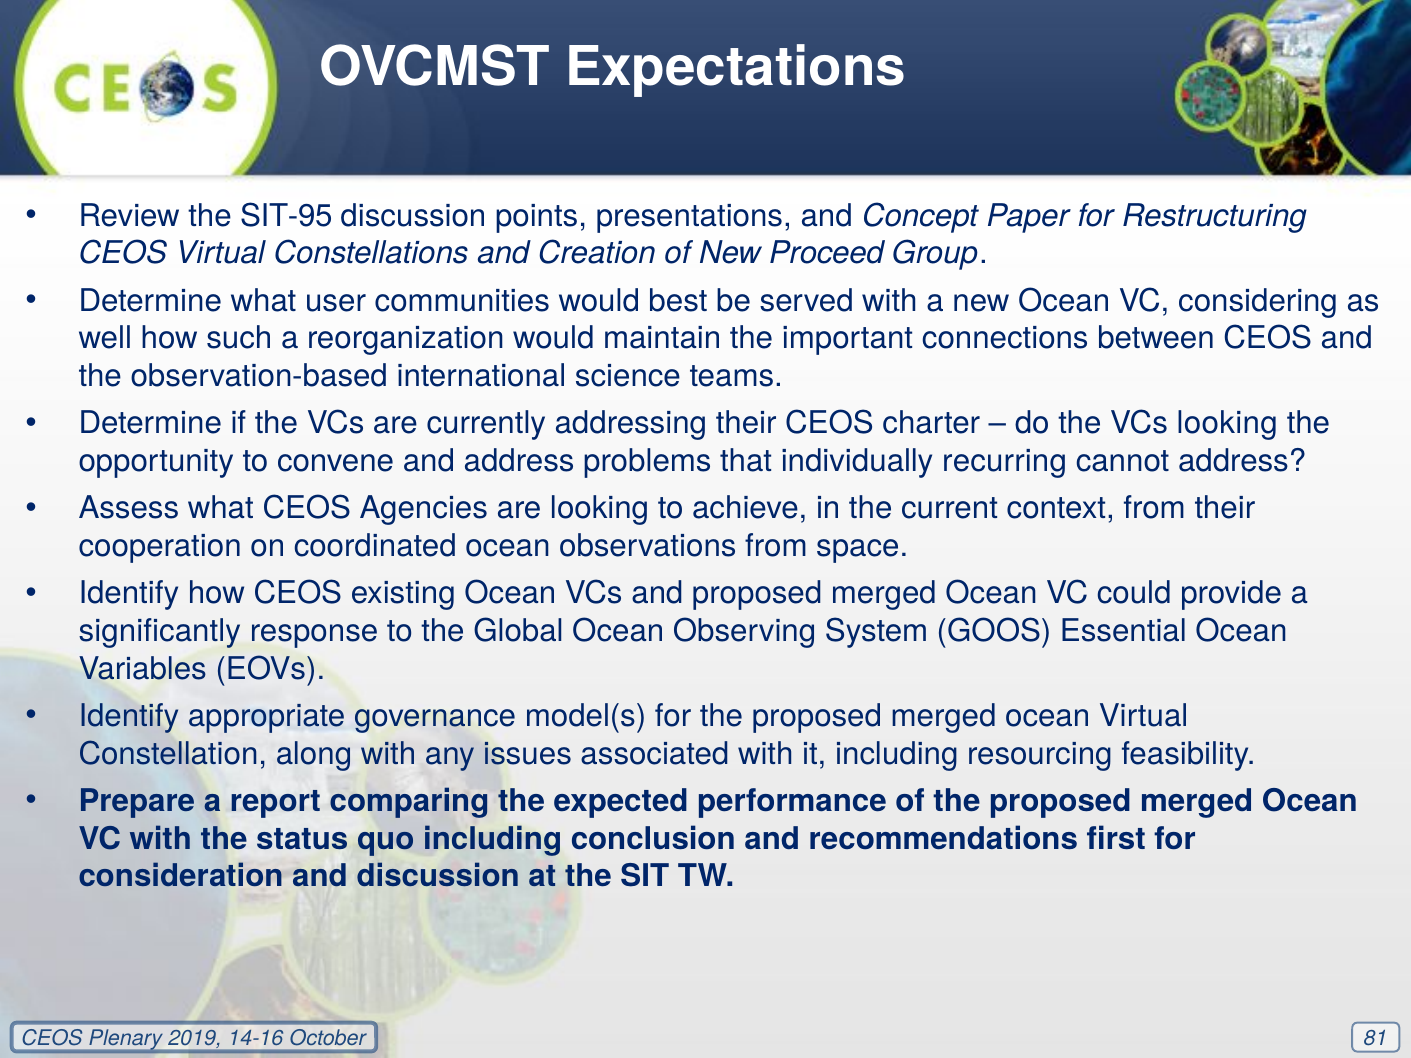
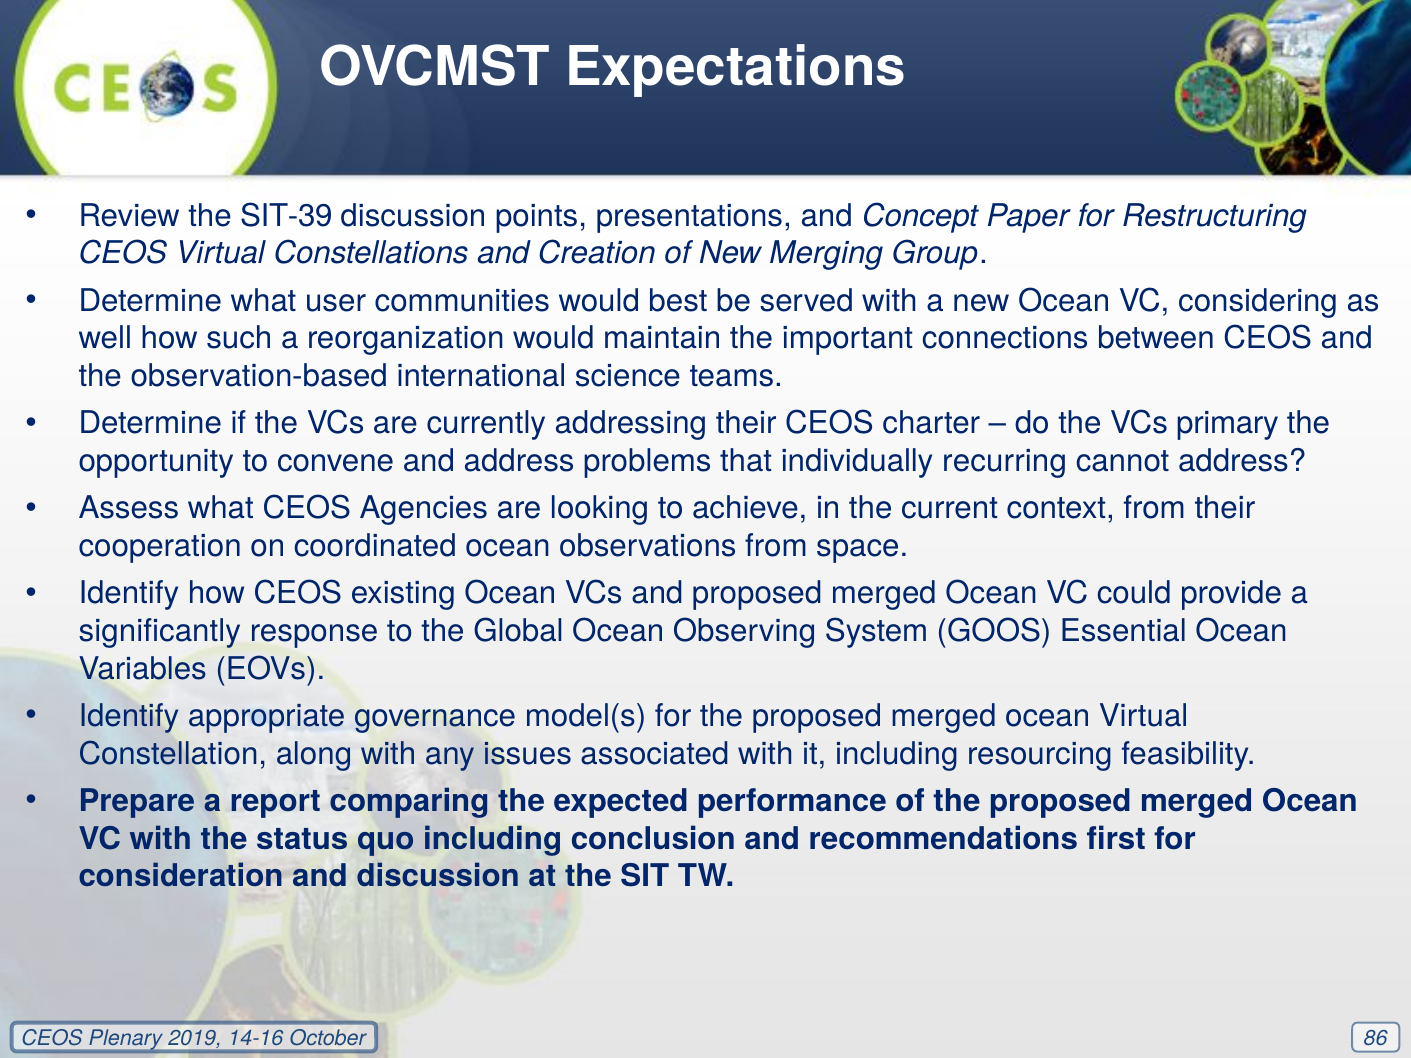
SIT-95: SIT-95 -> SIT-39
Proceed: Proceed -> Merging
VCs looking: looking -> primary
81: 81 -> 86
